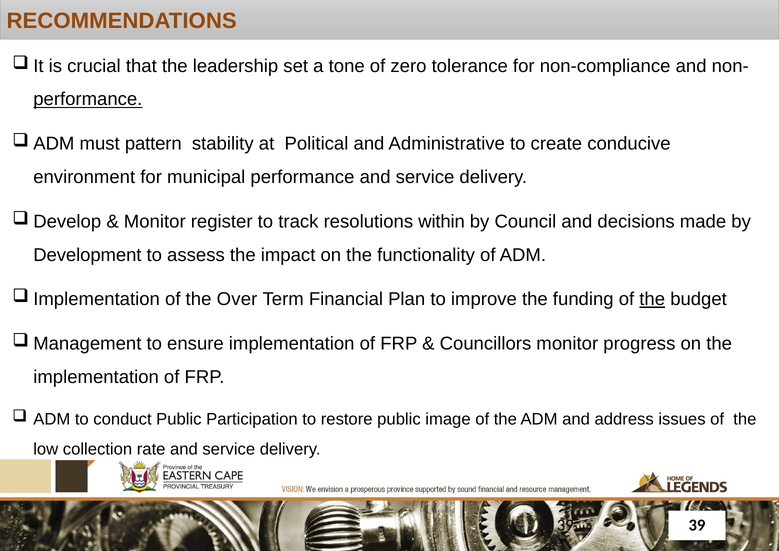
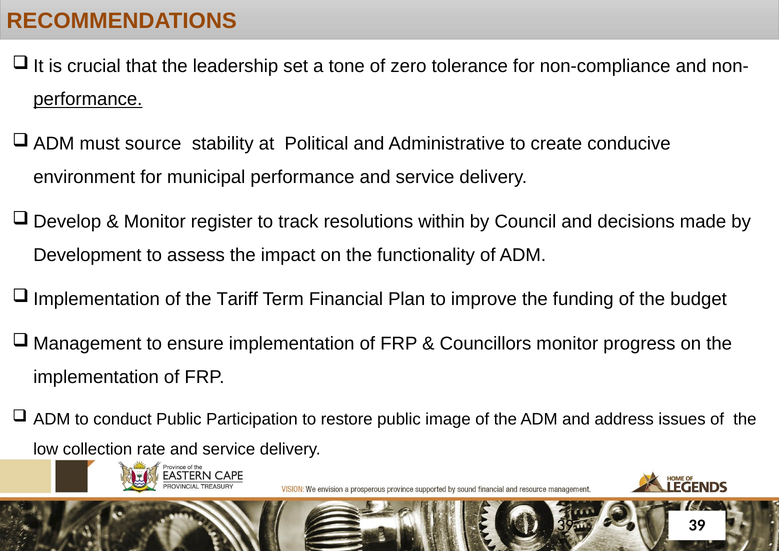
pattern: pattern -> source
Over: Over -> Tariff
the at (652, 299) underline: present -> none
